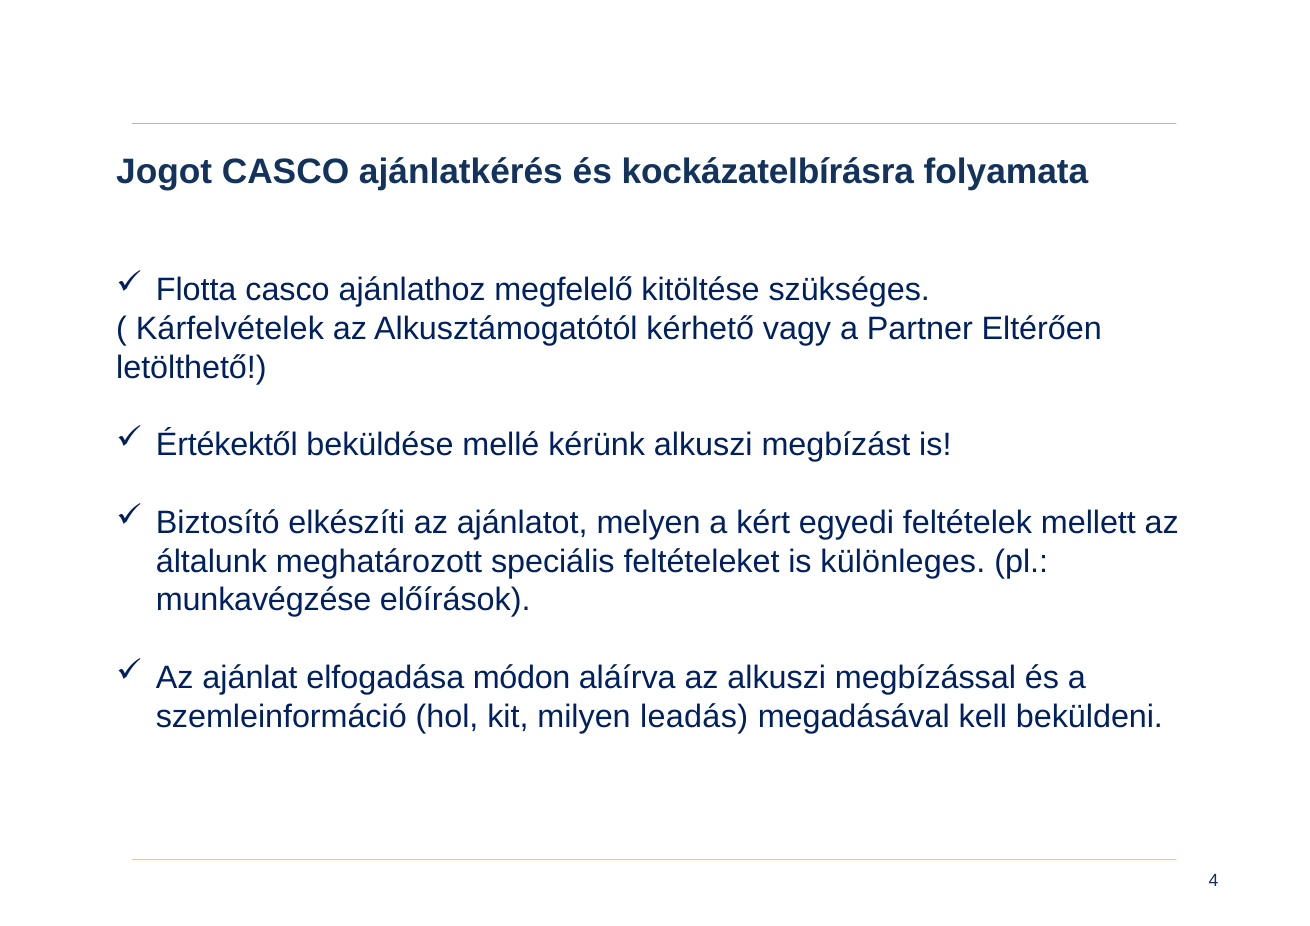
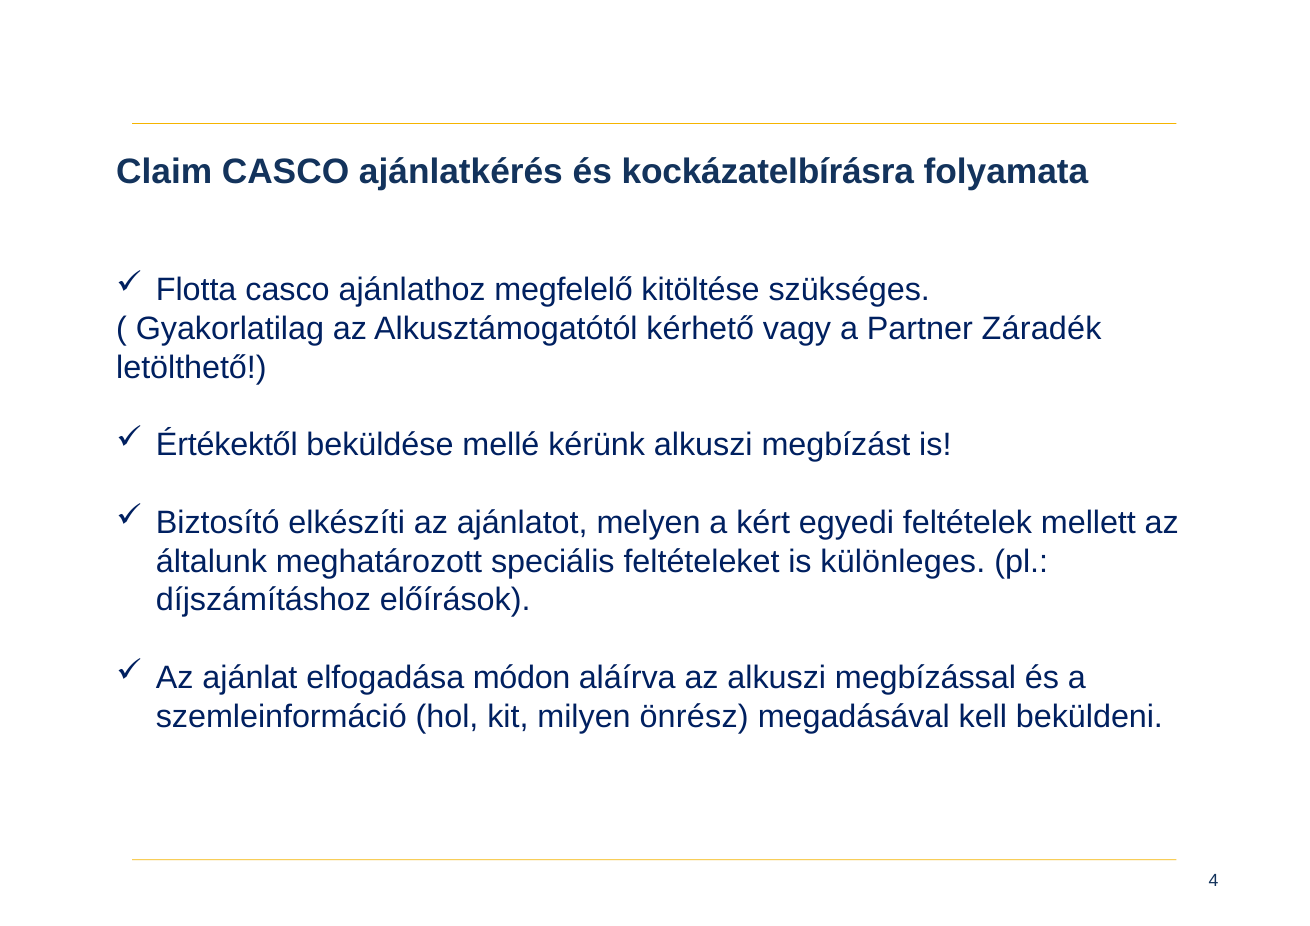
Jogot: Jogot -> Claim
Kárfelvételek: Kárfelvételek -> Gyakorlatilag
Eltérően: Eltérően -> Záradék
munkavégzése: munkavégzése -> díjszámításhoz
leadás: leadás -> önrész
